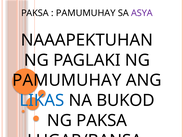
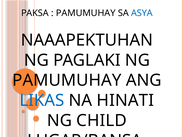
ASYA colour: purple -> blue
BUKOD: BUKOD -> HINATI
NG PAKSA: PAKSA -> CHILD
